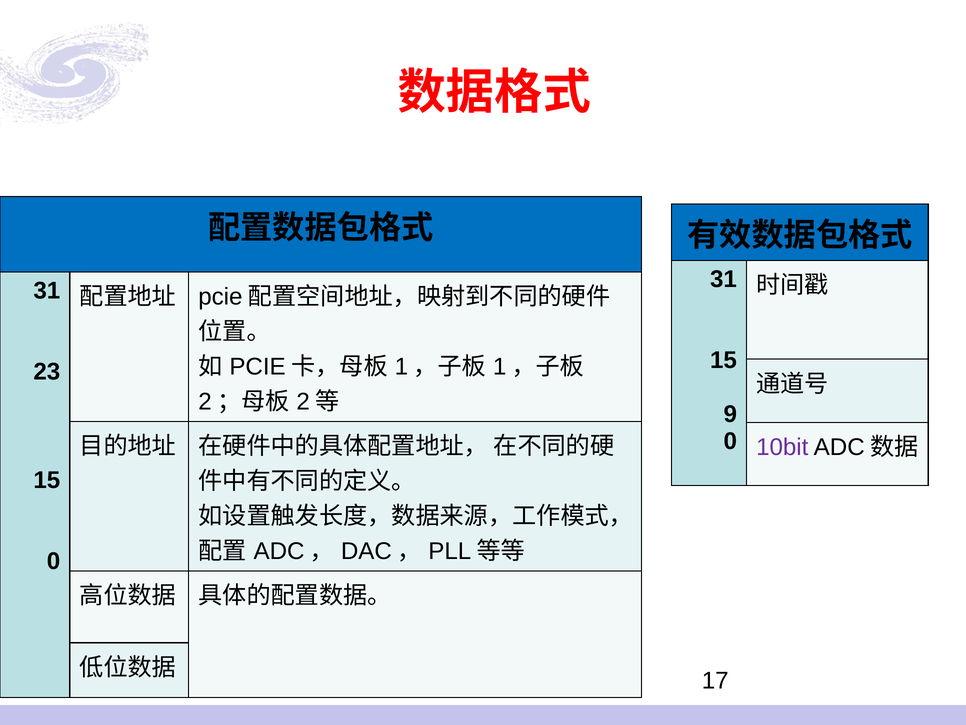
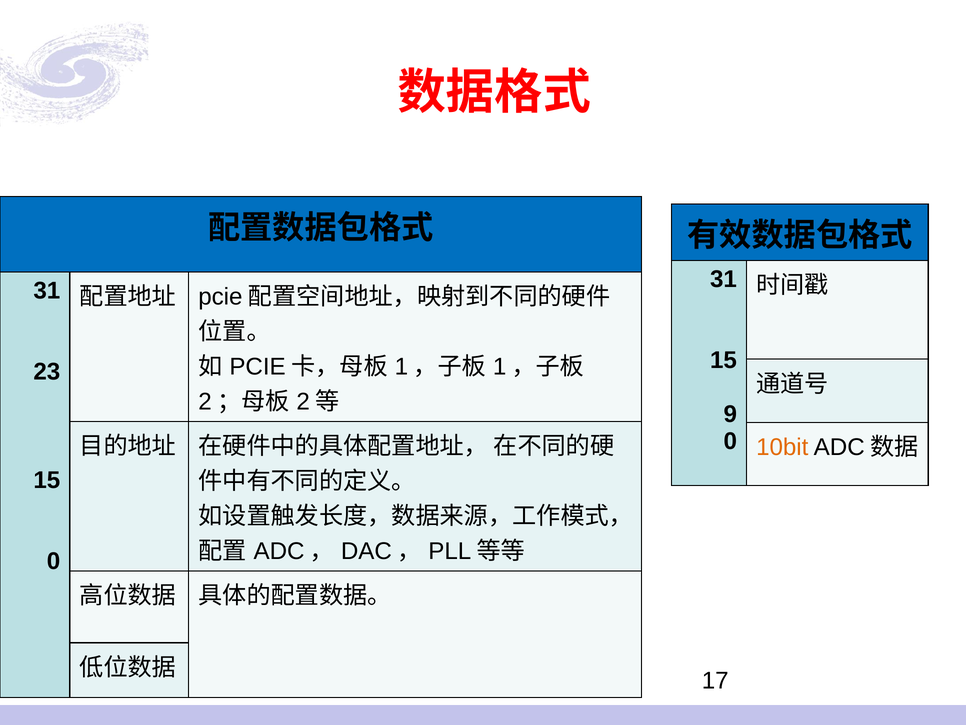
10bit colour: purple -> orange
